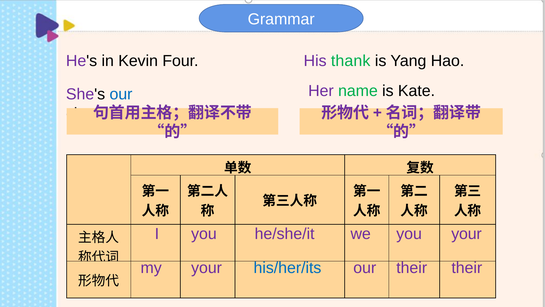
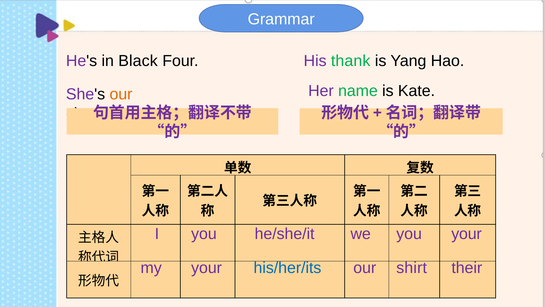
Kevin: Kevin -> Black
our at (121, 94) colour: blue -> orange
our their: their -> shirt
